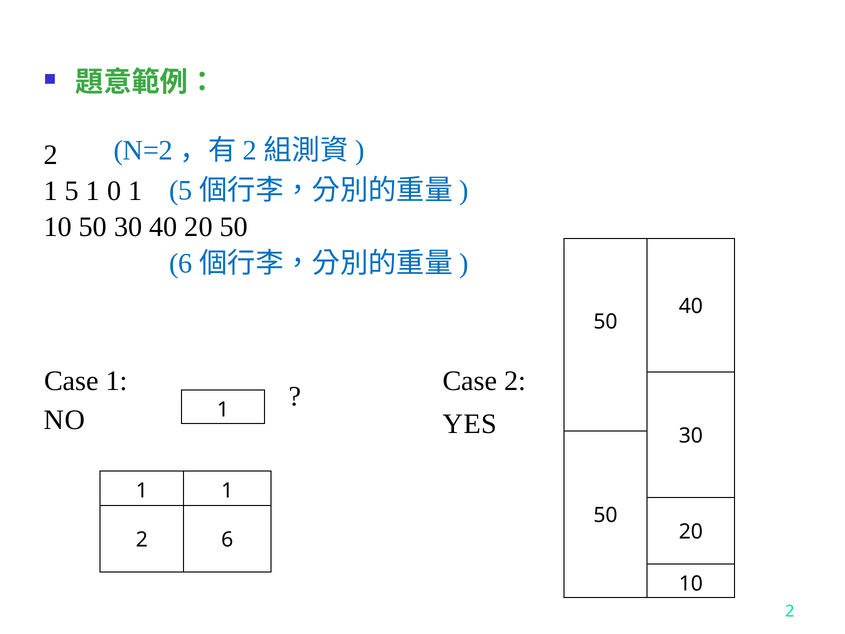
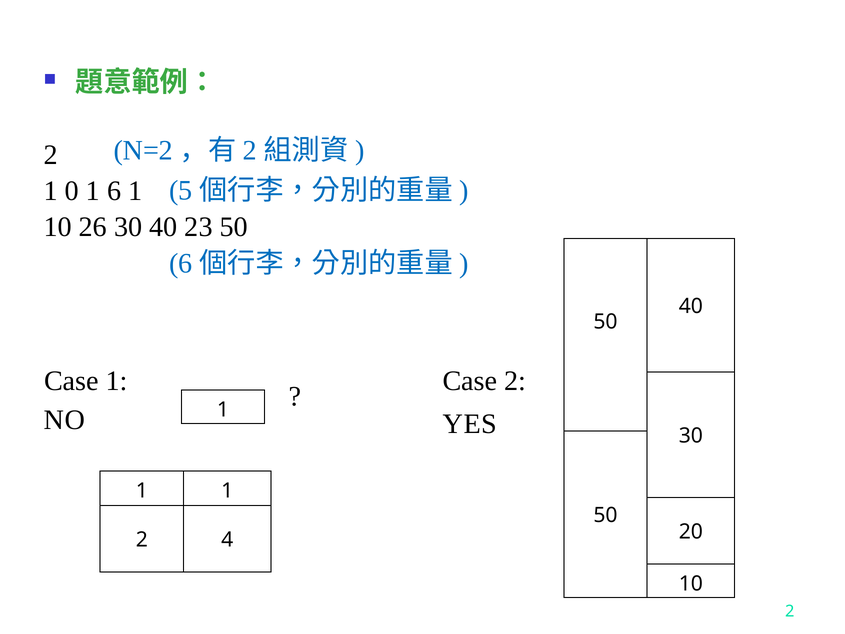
5: 5 -> 0
0: 0 -> 6
10 50: 50 -> 26
40 20: 20 -> 23
6: 6 -> 4
